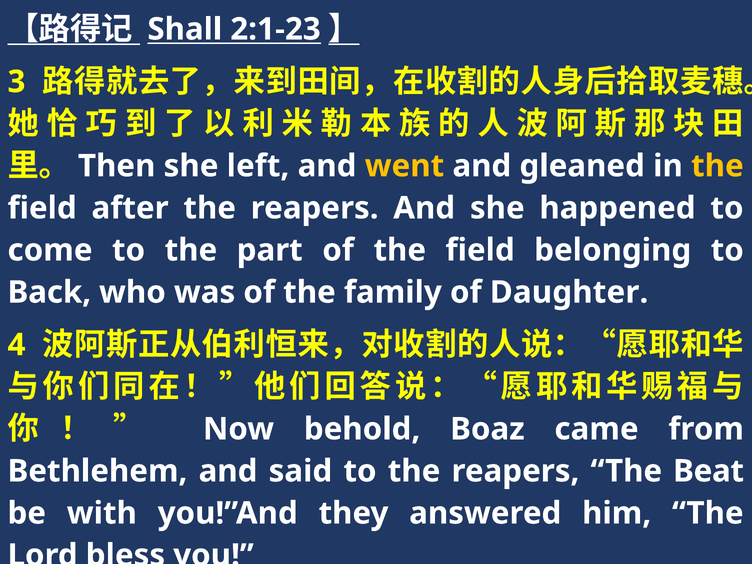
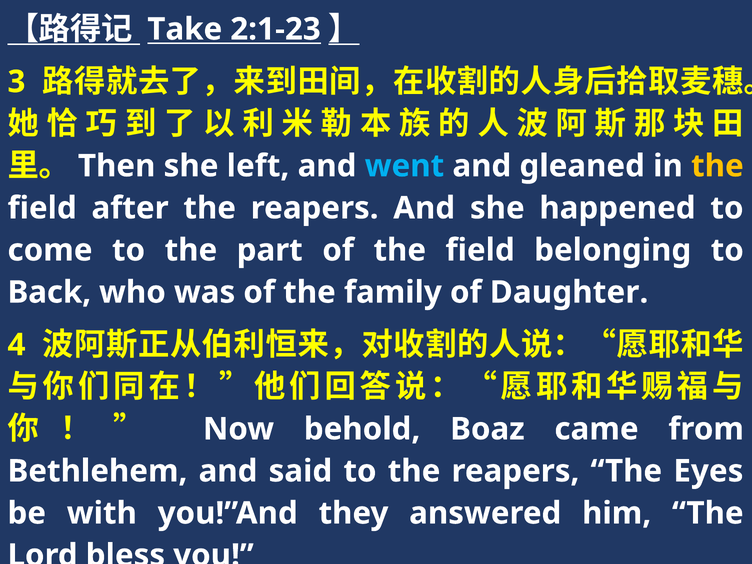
Shall: Shall -> Take
went colour: yellow -> light blue
Beat: Beat -> Eyes
